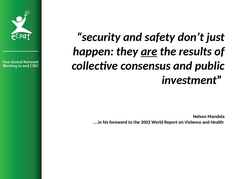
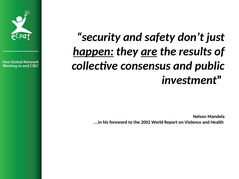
happen underline: none -> present
